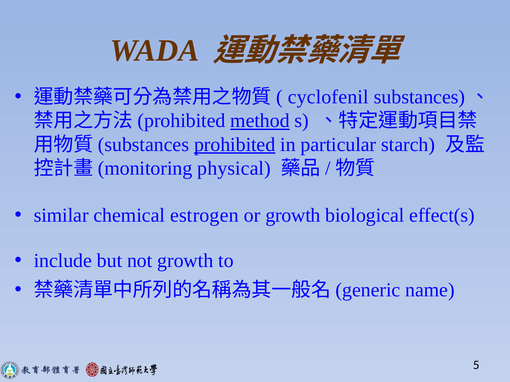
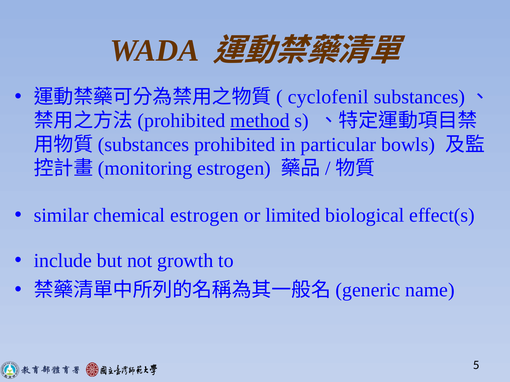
prohibited at (235, 145) underline: present -> none
starch: starch -> bowls
physical at (234, 169): physical -> estrogen
or growth: growth -> limited
